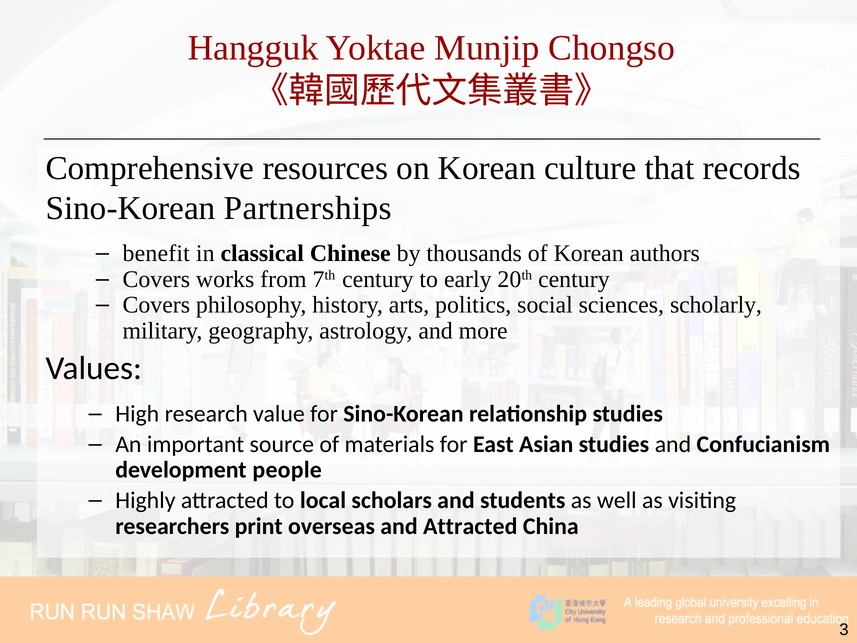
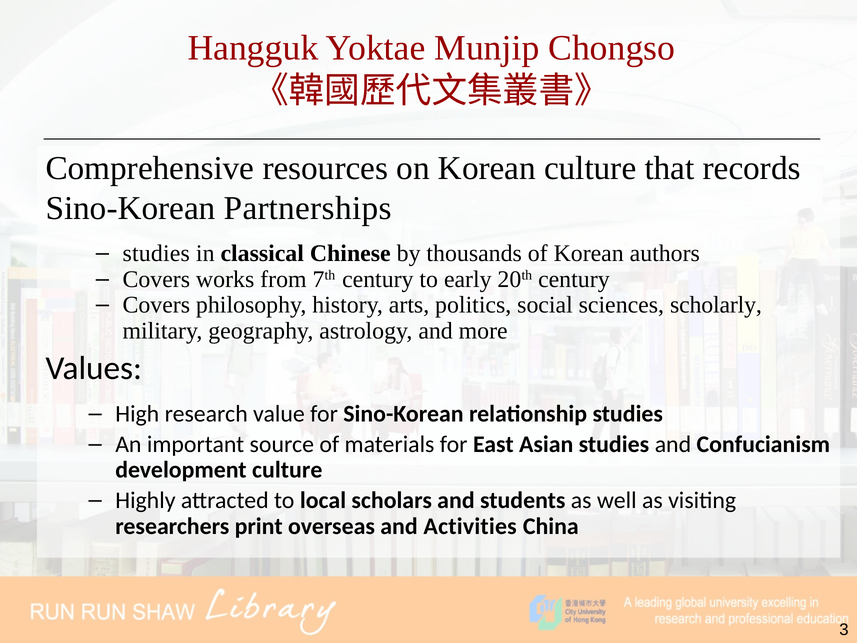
benefit at (156, 253): benefit -> studies
development people: people -> culture
and Attracted: Attracted -> Activities
